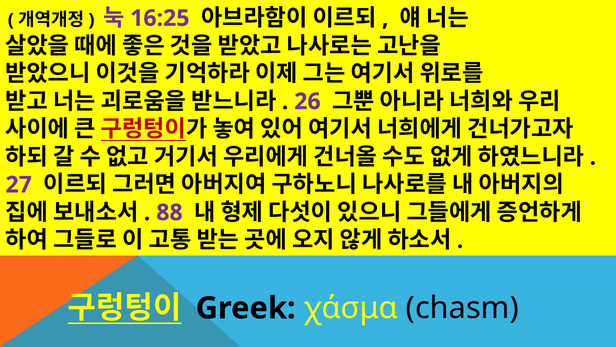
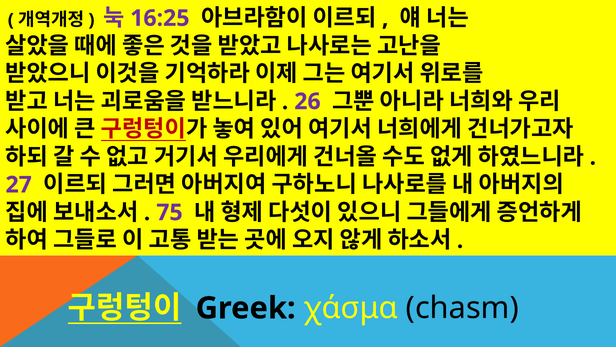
88: 88 -> 75
